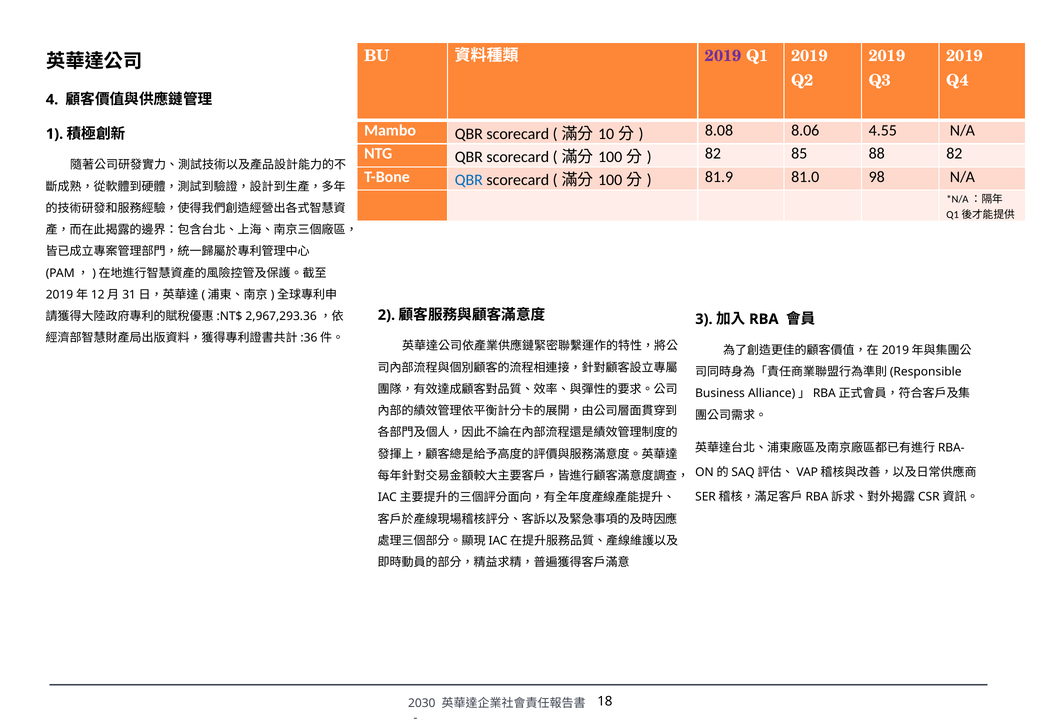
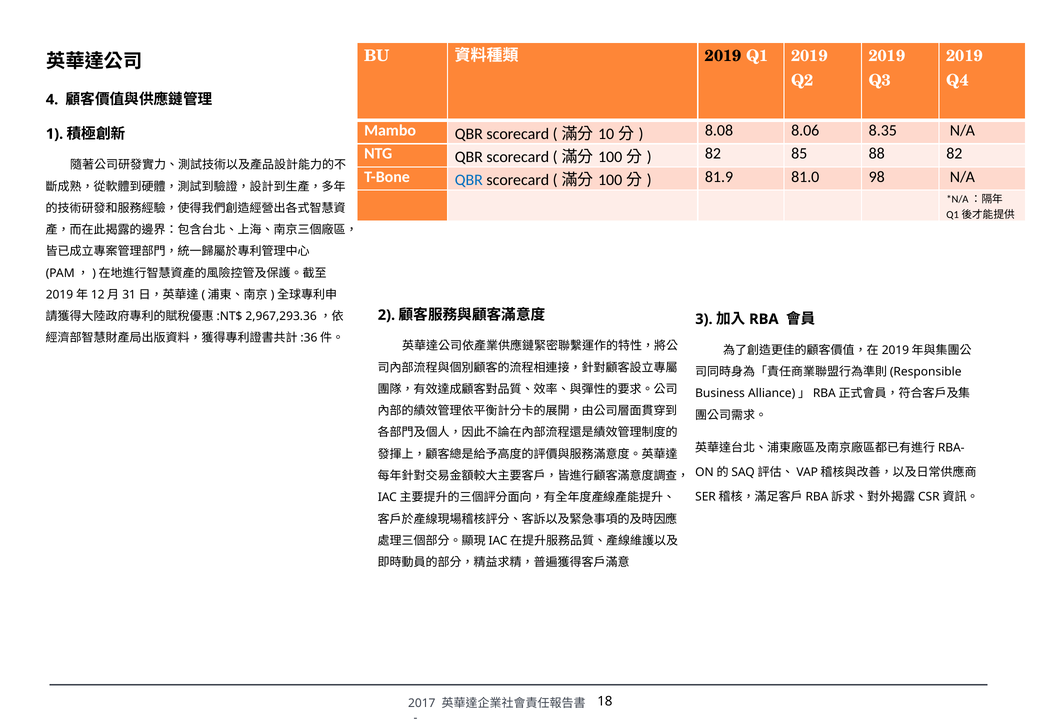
2019 at (723, 56) colour: purple -> black
4.55: 4.55 -> 8.35
2030: 2030 -> 2017
